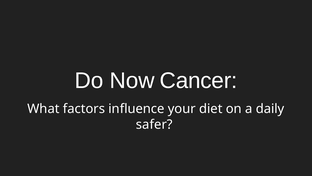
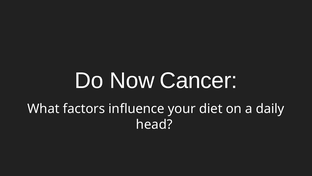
safer: safer -> head
